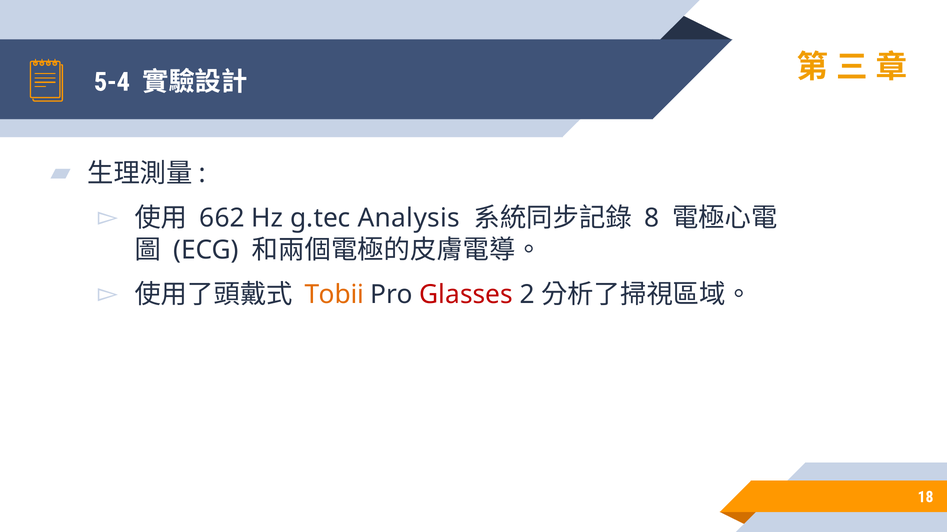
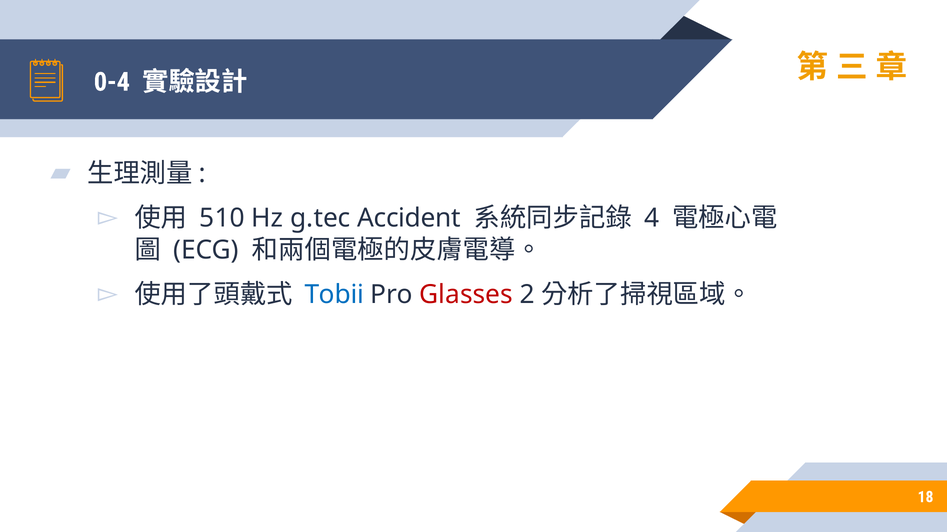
5-4: 5-4 -> 0-4
662: 662 -> 510
Analysis: Analysis -> Accident
8: 8 -> 4
Tobii colour: orange -> blue
